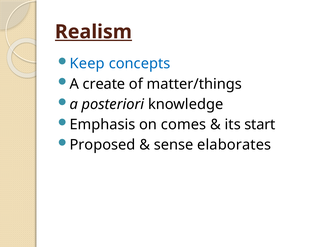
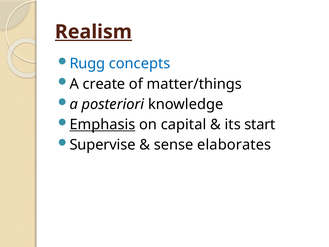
Keep: Keep -> Rugg
Emphasis underline: none -> present
comes: comes -> capital
Proposed: Proposed -> Supervise
